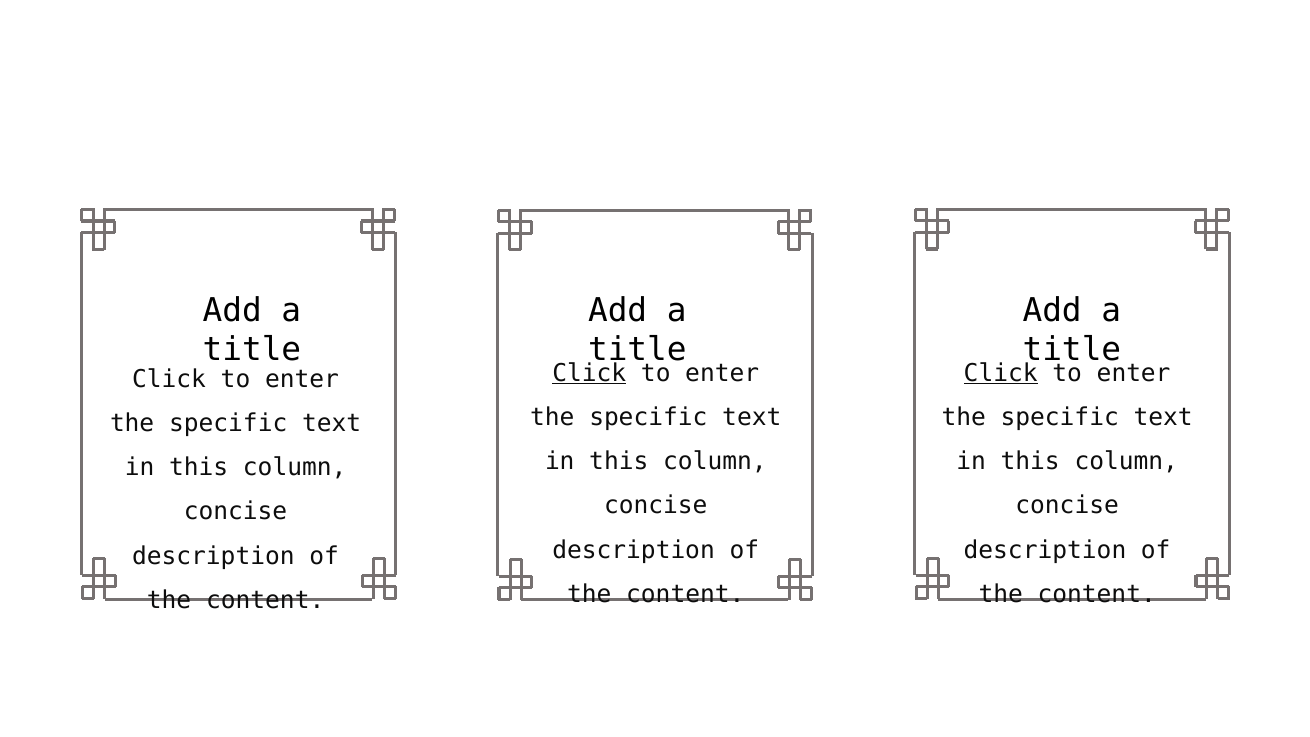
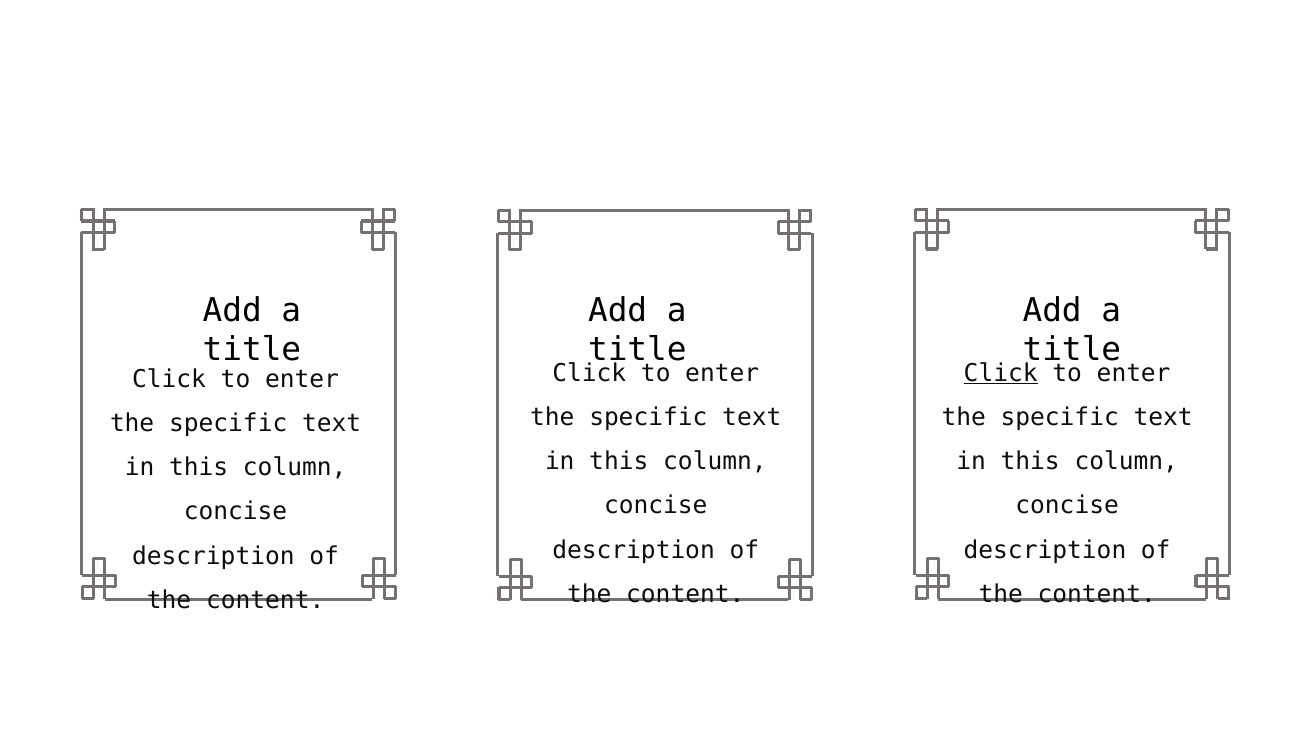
Click at (589, 373) underline: present -> none
